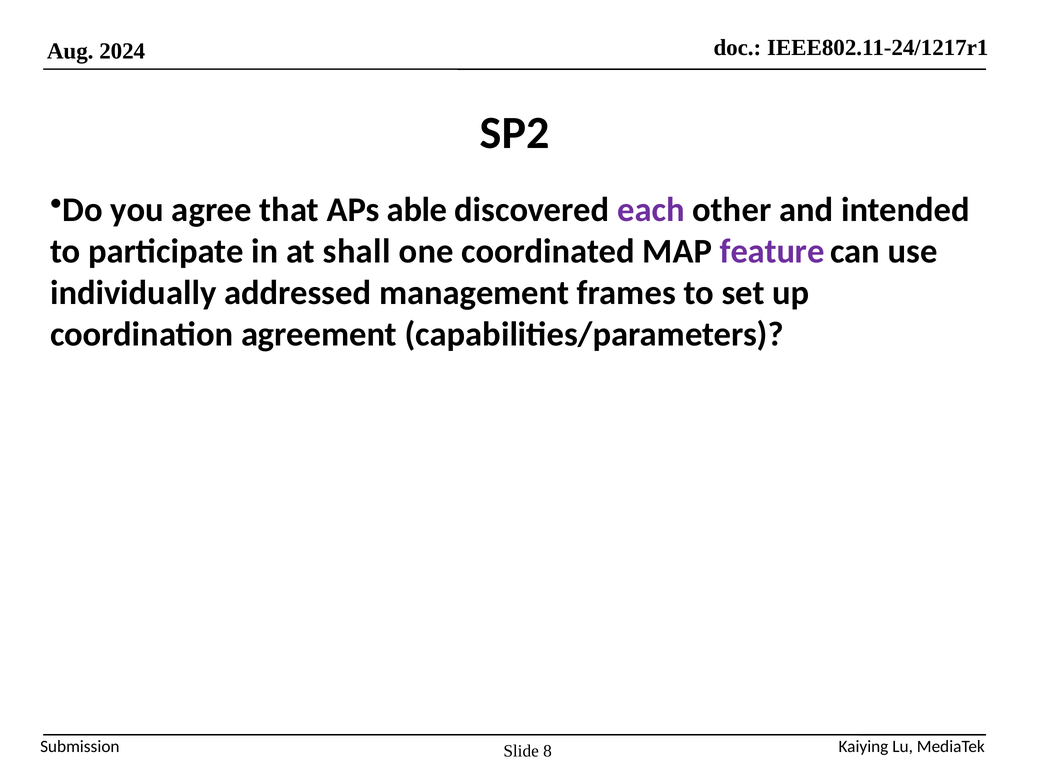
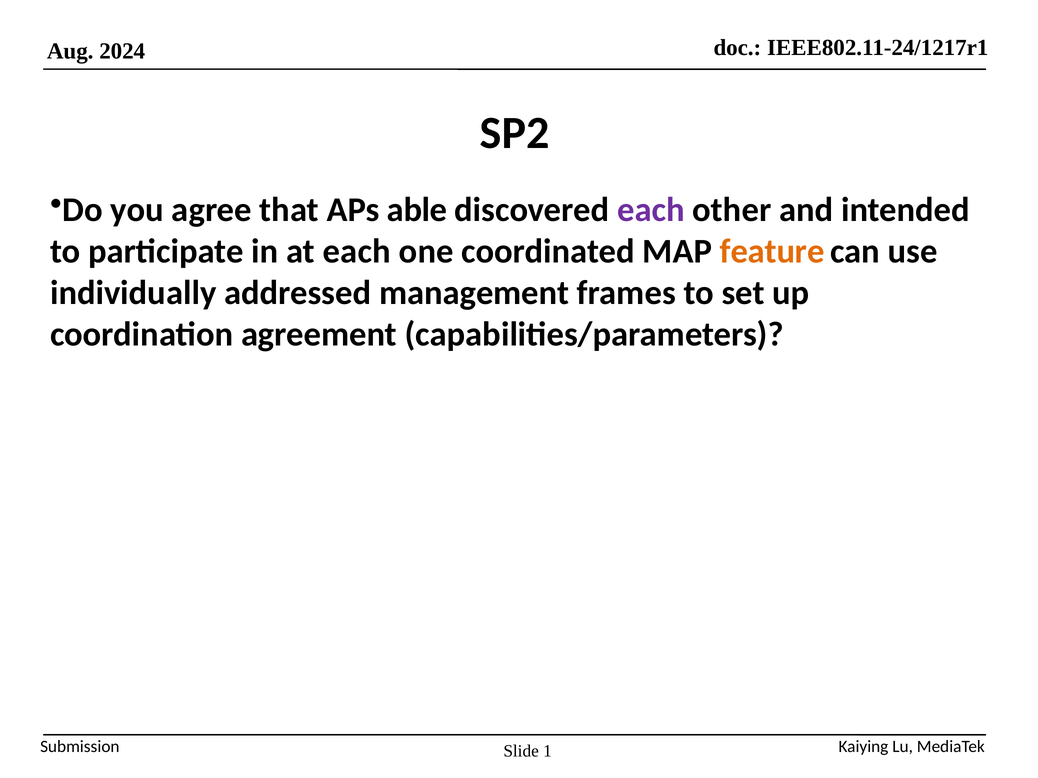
at shall: shall -> each
feature colour: purple -> orange
8: 8 -> 1
